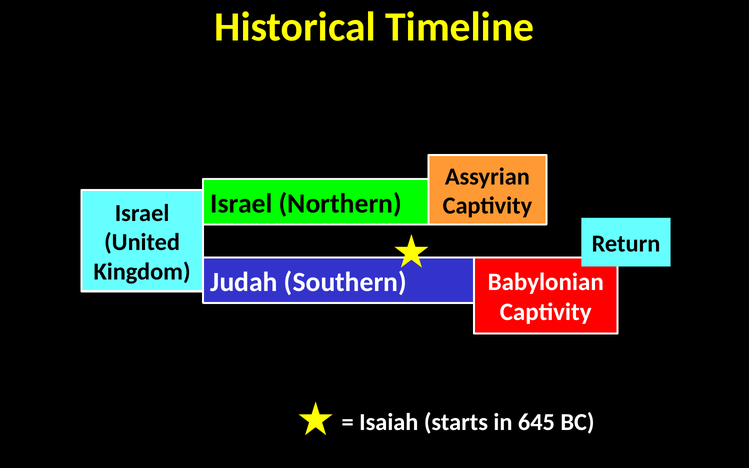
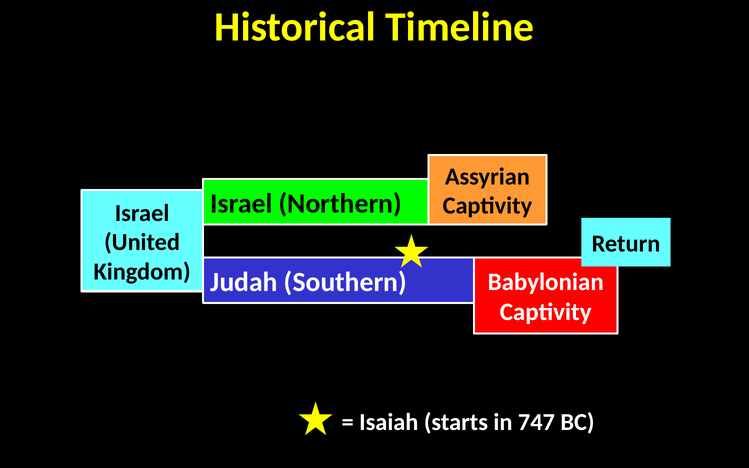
645: 645 -> 747
